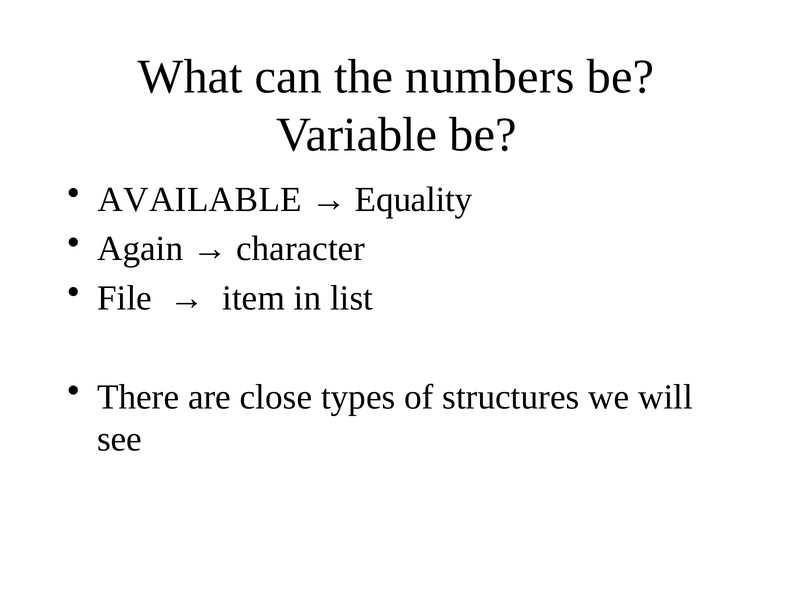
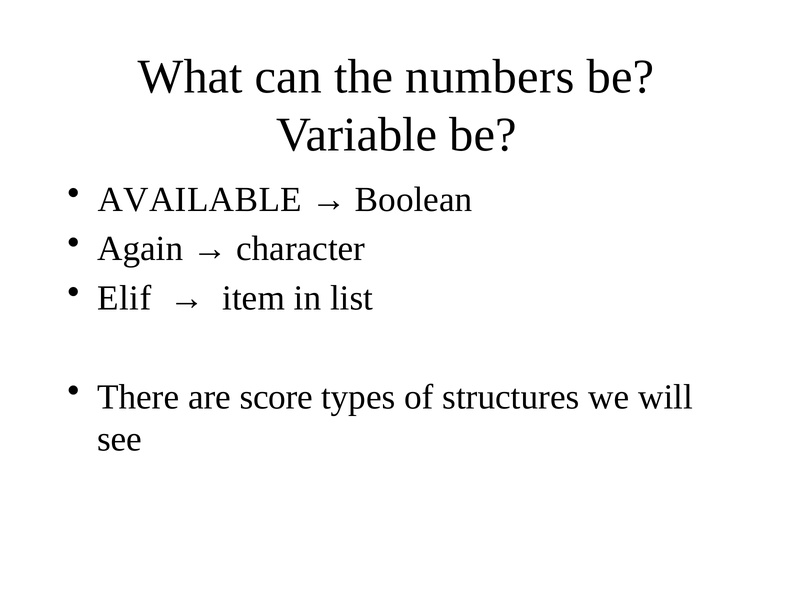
Equality: Equality -> Boolean
File: File -> Elif
close: close -> score
